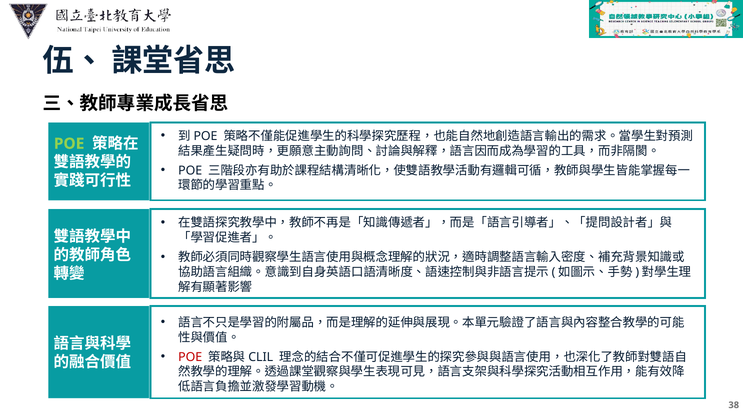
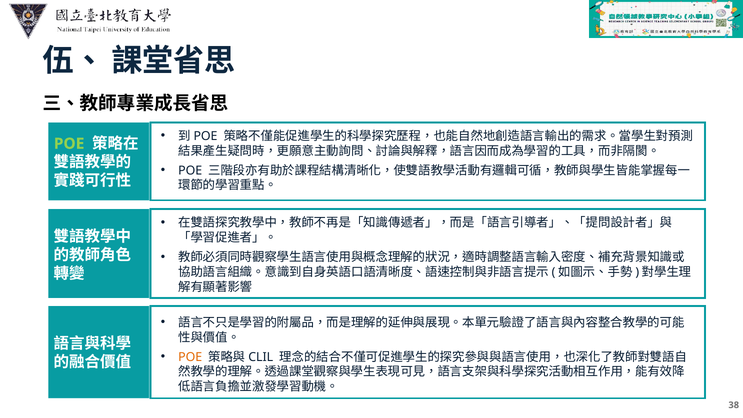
POE at (190, 357) colour: red -> orange
